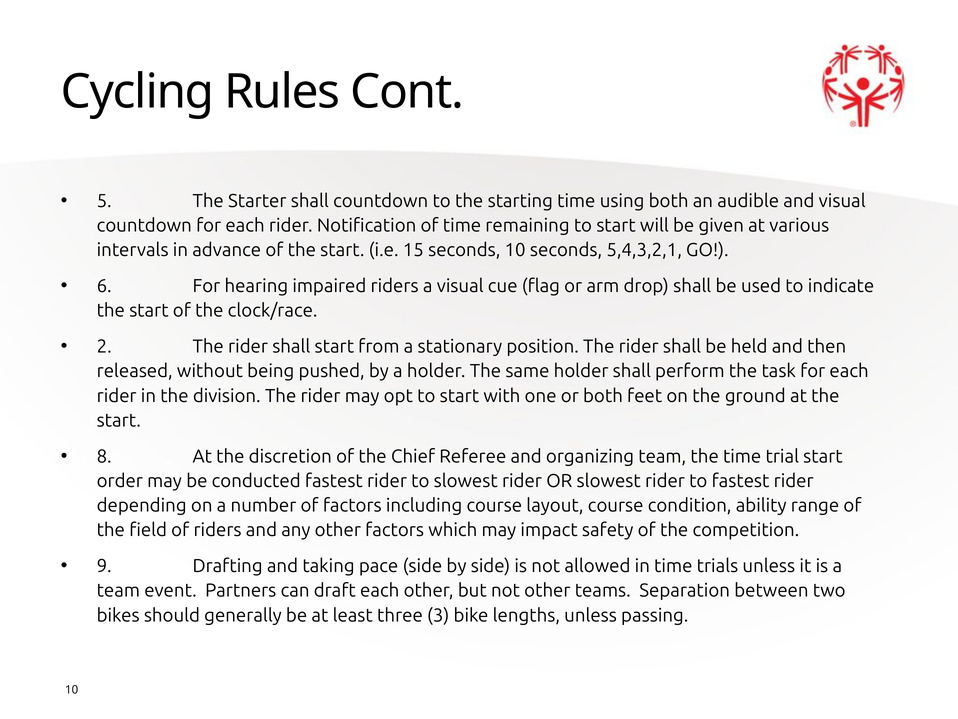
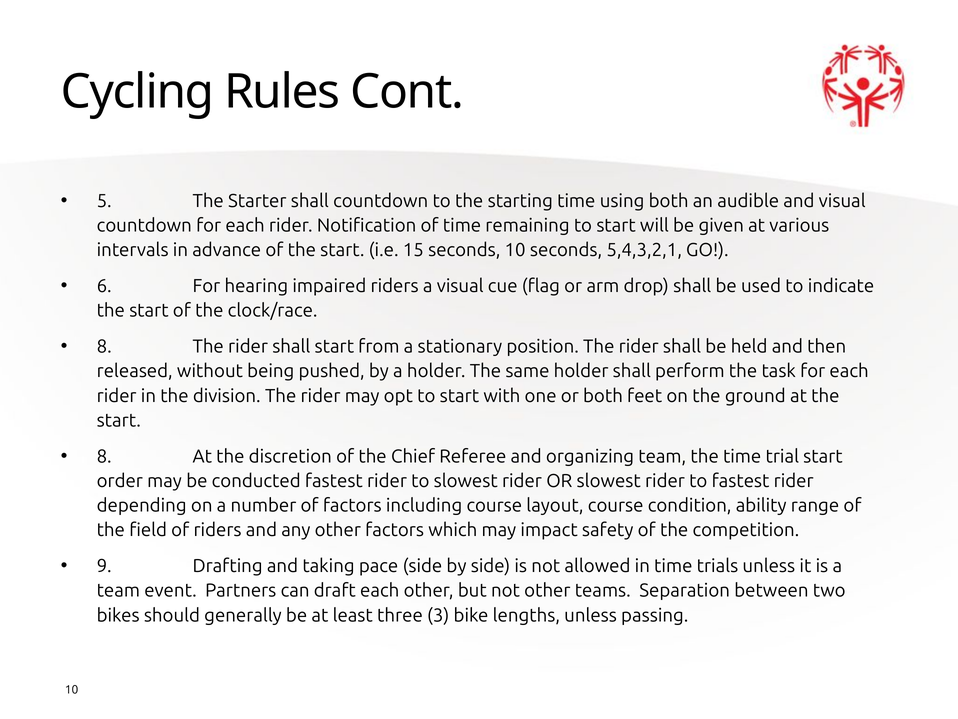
2 at (104, 346): 2 -> 8
